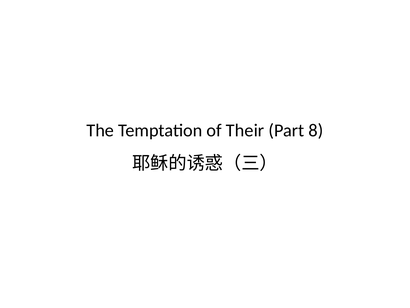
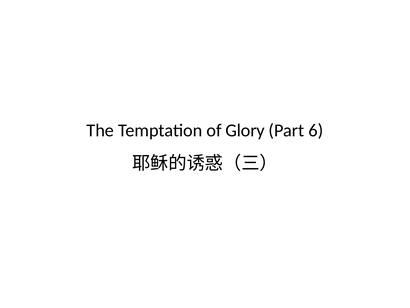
Their: Their -> Glory
8: 8 -> 6
